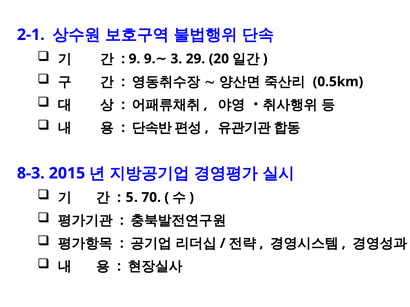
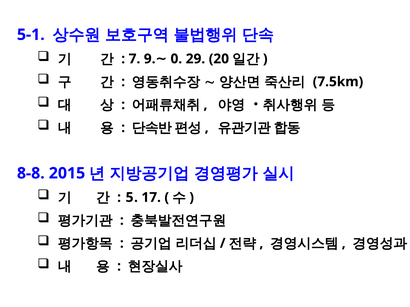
2-1: 2-1 -> 5-1
9 at (134, 59): 9 -> 7
3: 3 -> 0
0.5km: 0.5km -> 7.5km
8-3: 8-3 -> 8-8
70: 70 -> 17
